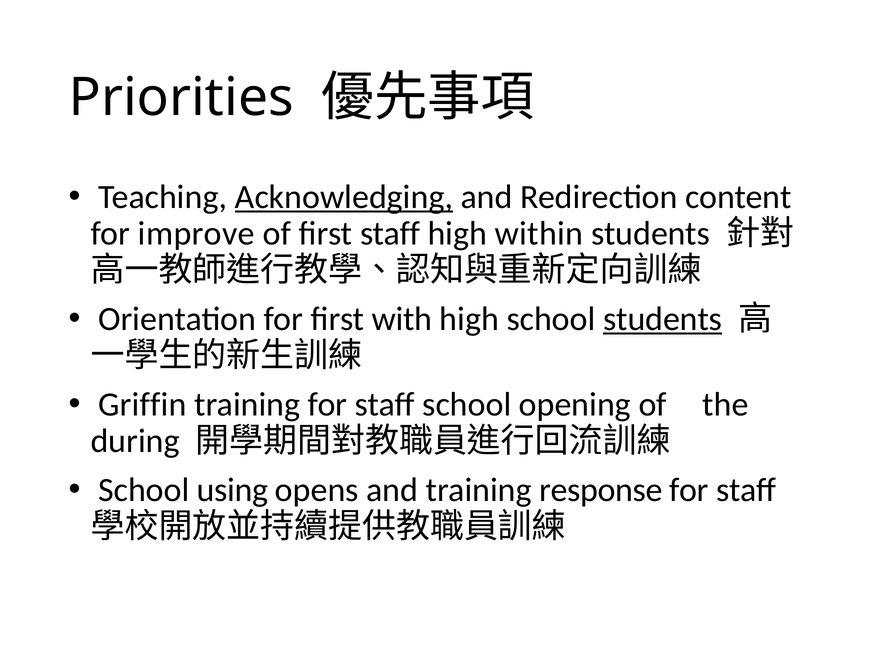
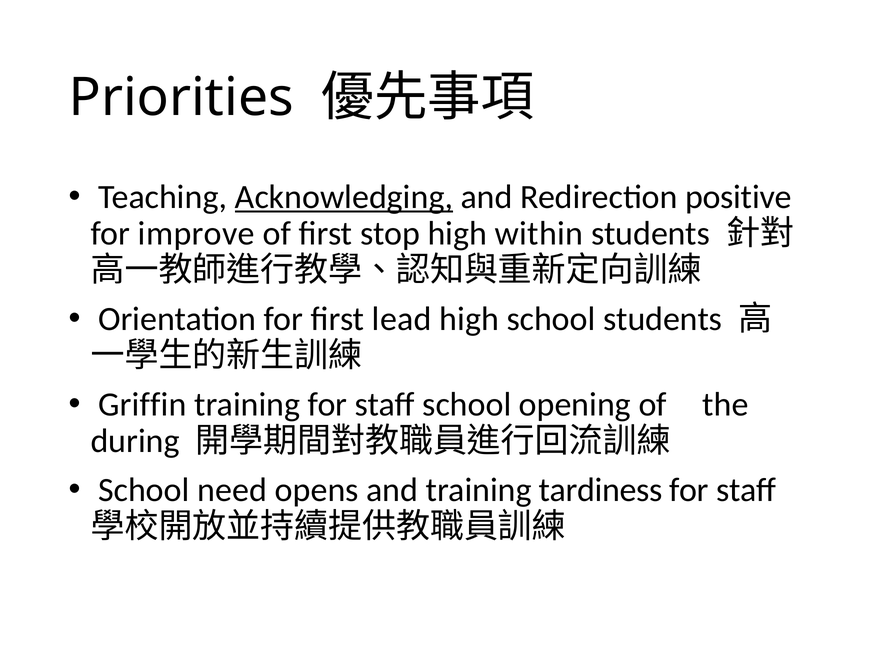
content: content -> positive
first staff: staff -> stop
with: with -> lead
students at (663, 319) underline: present -> none
using: using -> need
response: response -> tardiness
